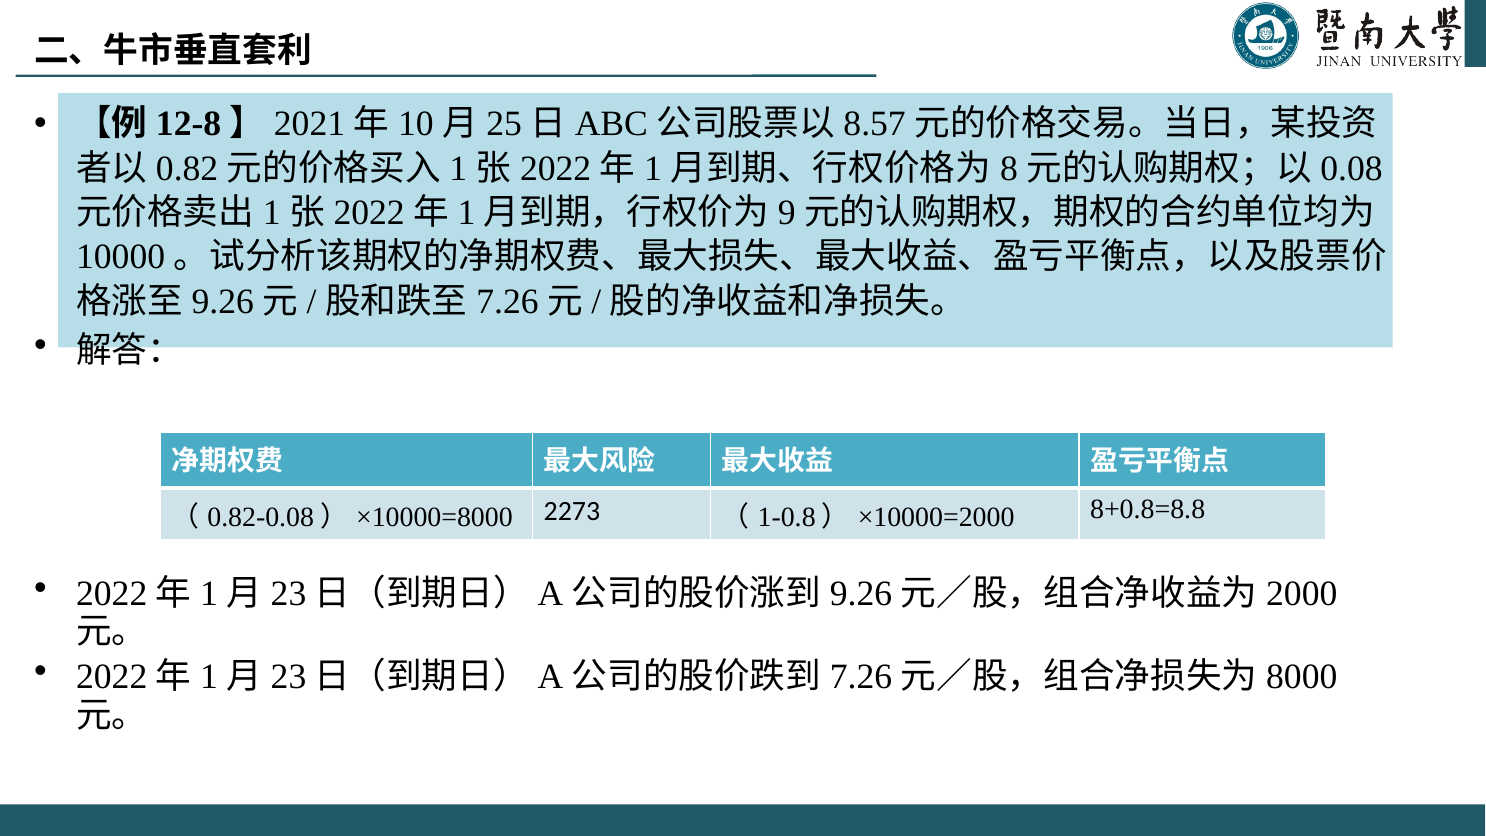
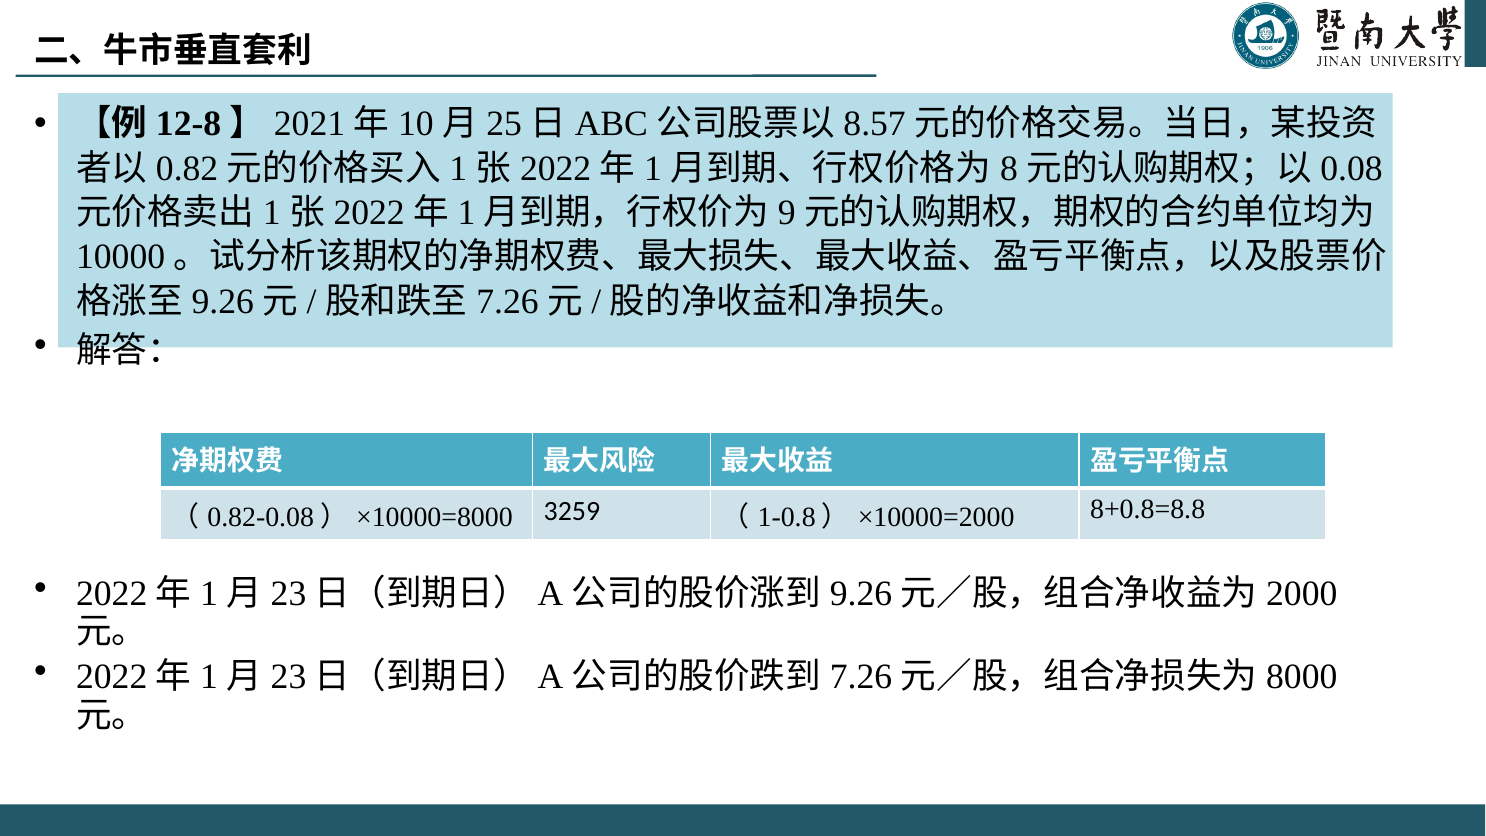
2273: 2273 -> 3259
